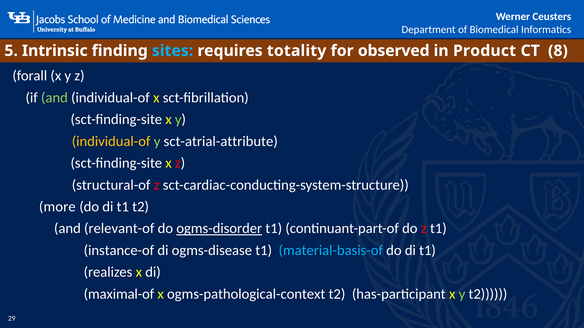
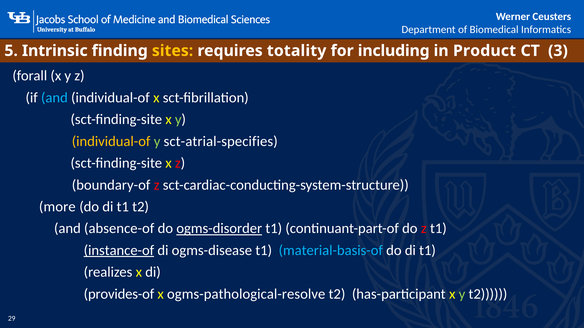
sites colour: light blue -> yellow
observed: observed -> including
8: 8 -> 3
and at (54, 98) colour: light green -> light blue
sct-atrial-attribute: sct-atrial-attribute -> sct-atrial-specifies
structural-of: structural-of -> boundary-of
relevant-of: relevant-of -> absence-of
instance-of underline: none -> present
maximal-of: maximal-of -> provides-of
ogms-pathological-context: ogms-pathological-context -> ogms-pathological-resolve
